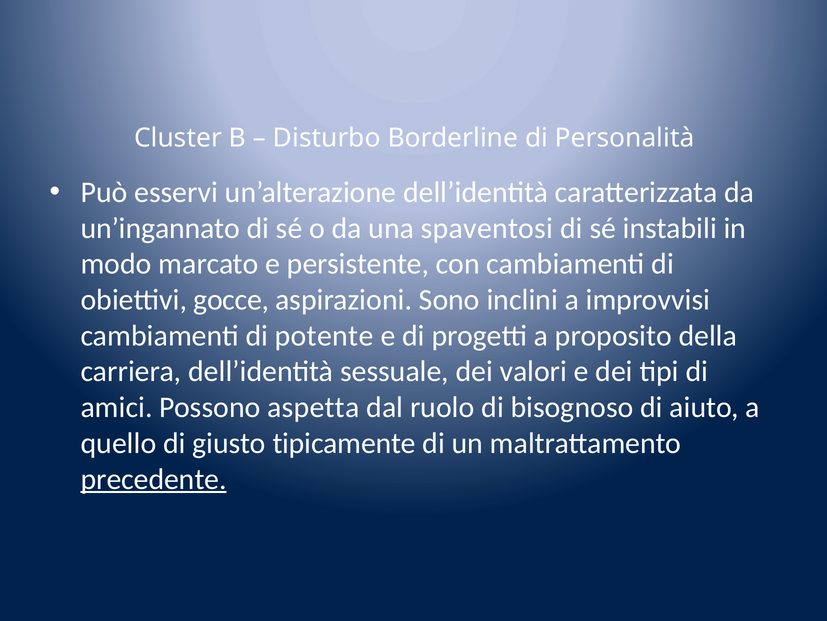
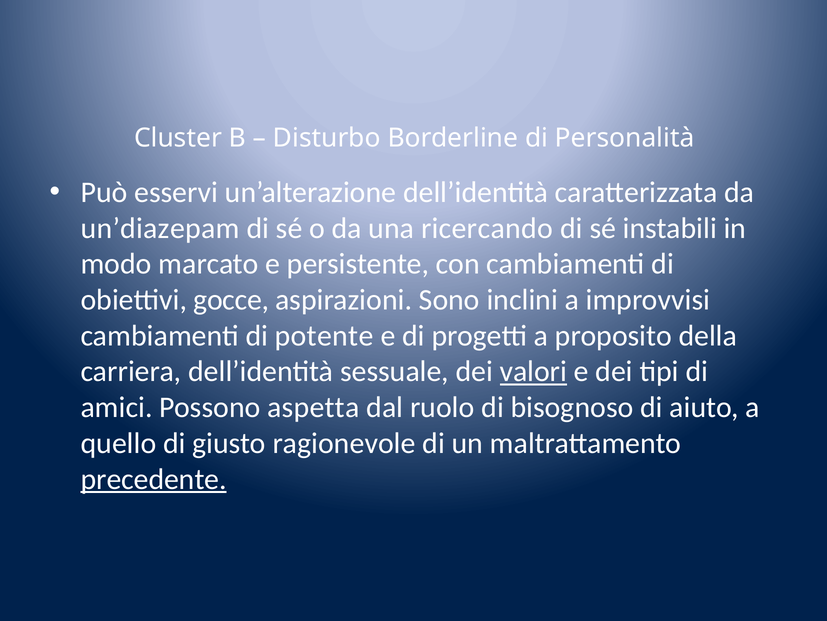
un’ingannato: un’ingannato -> un’diazepam
spaventosi: spaventosi -> ricercando
valori underline: none -> present
tipicamente: tipicamente -> ragionevole
